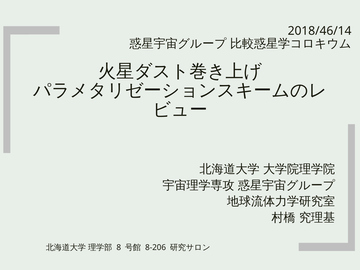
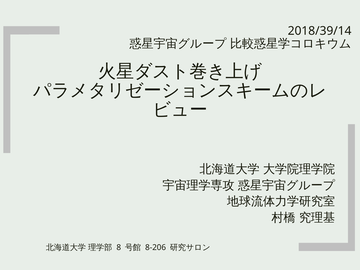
2018/46/14: 2018/46/14 -> 2018/39/14
